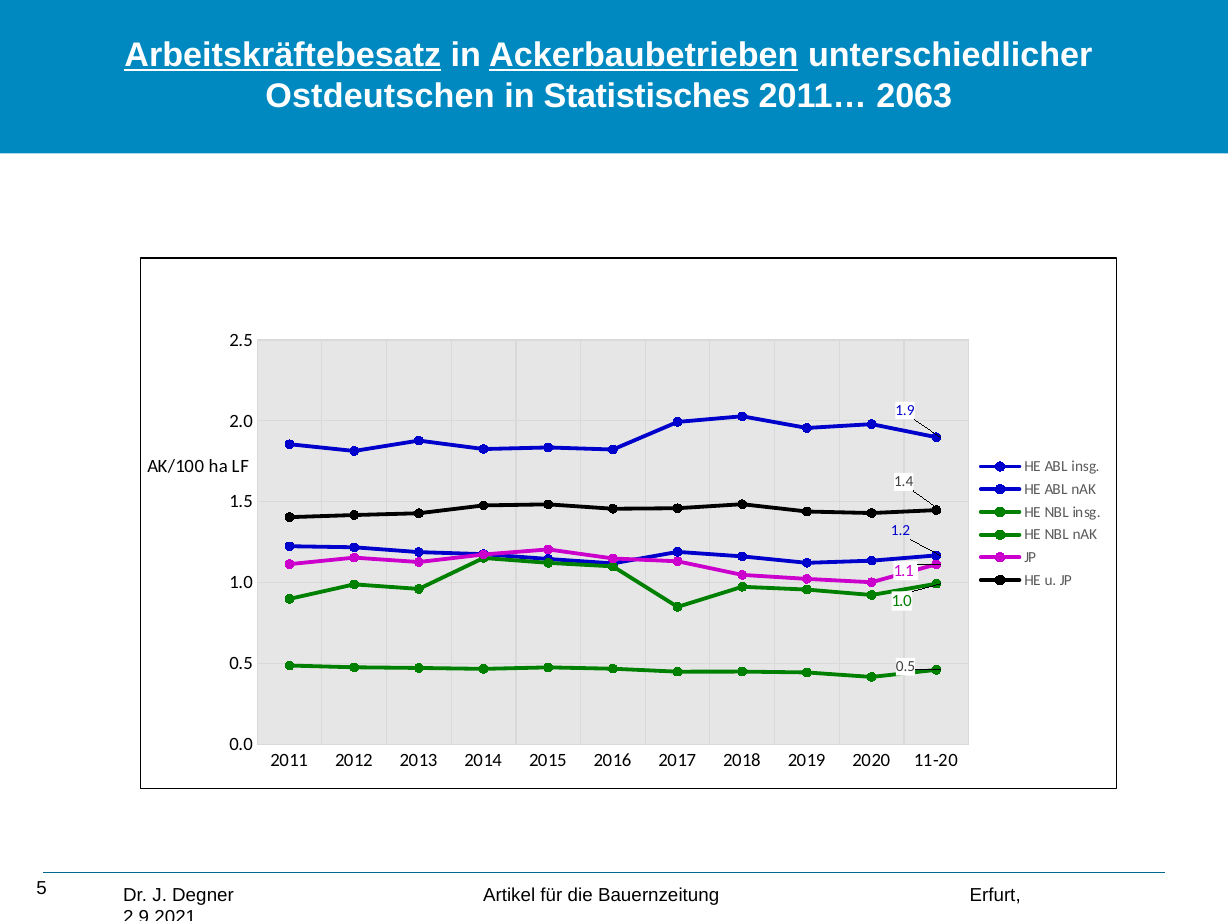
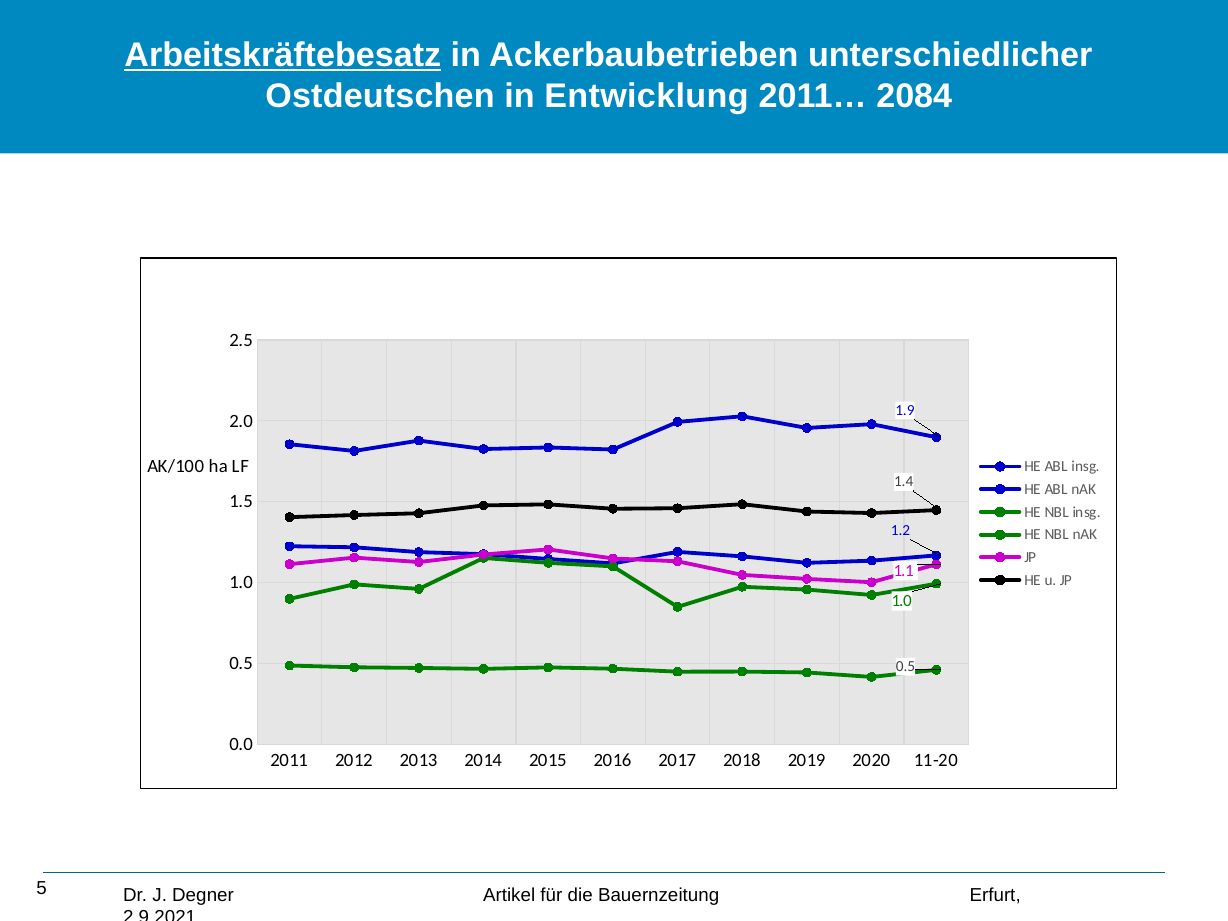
Ackerbaubetrieben underline: present -> none
Statistisches: Statistisches -> Entwicklung
2063: 2063 -> 2084
